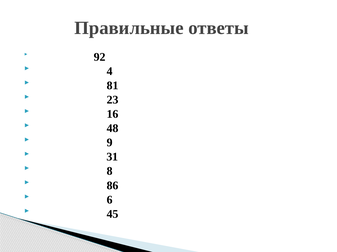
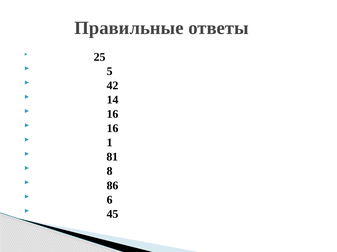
92: 92 -> 25
4: 4 -> 5
81: 81 -> 42
23: 23 -> 14
48 at (113, 129): 48 -> 16
9: 9 -> 1
31: 31 -> 81
